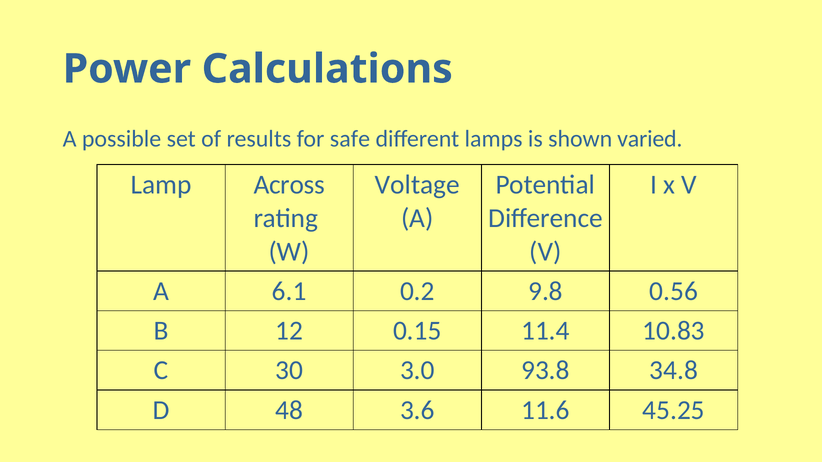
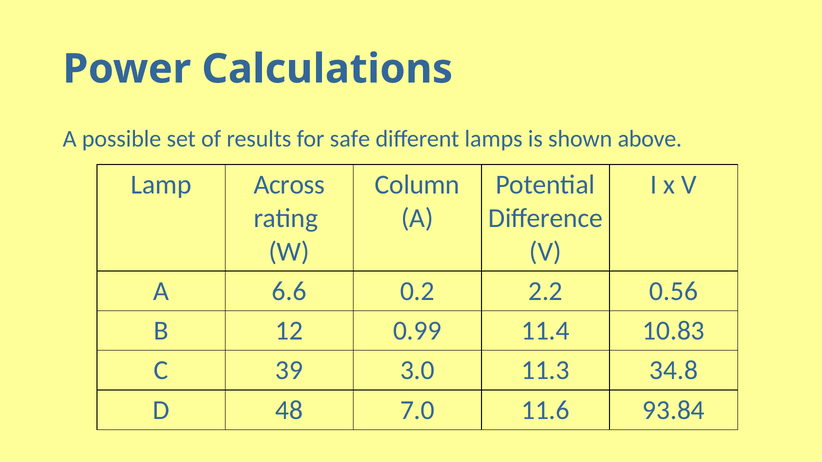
varied: varied -> above
Voltage: Voltage -> Column
6.1: 6.1 -> 6.6
9.8: 9.8 -> 2.2
0.15: 0.15 -> 0.99
30: 30 -> 39
93.8: 93.8 -> 11.3
3.6: 3.6 -> 7.0
45.25: 45.25 -> 93.84
